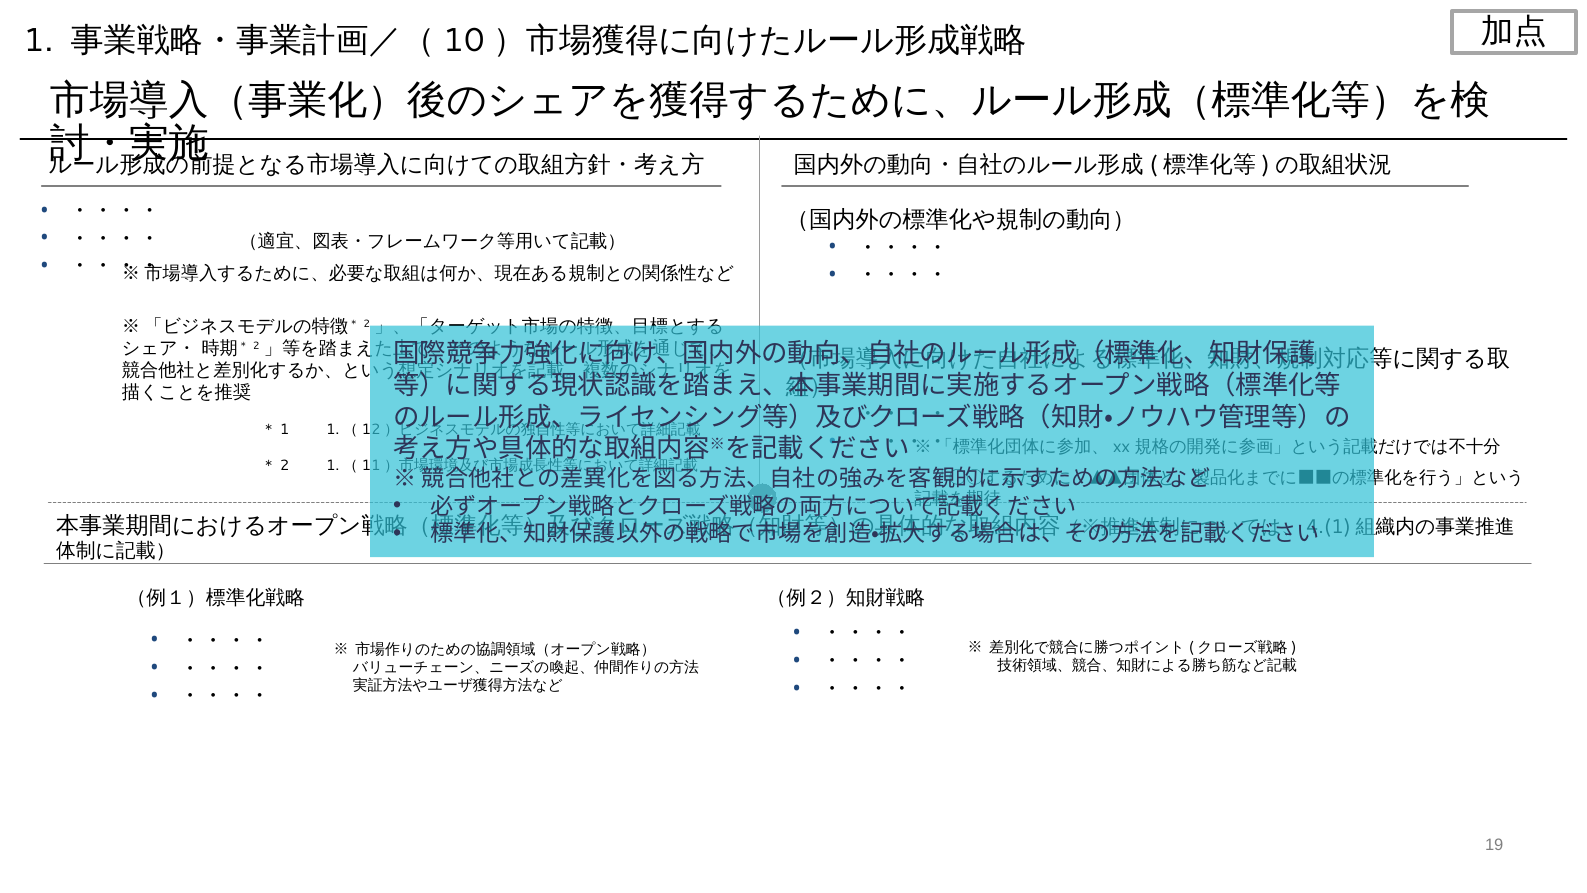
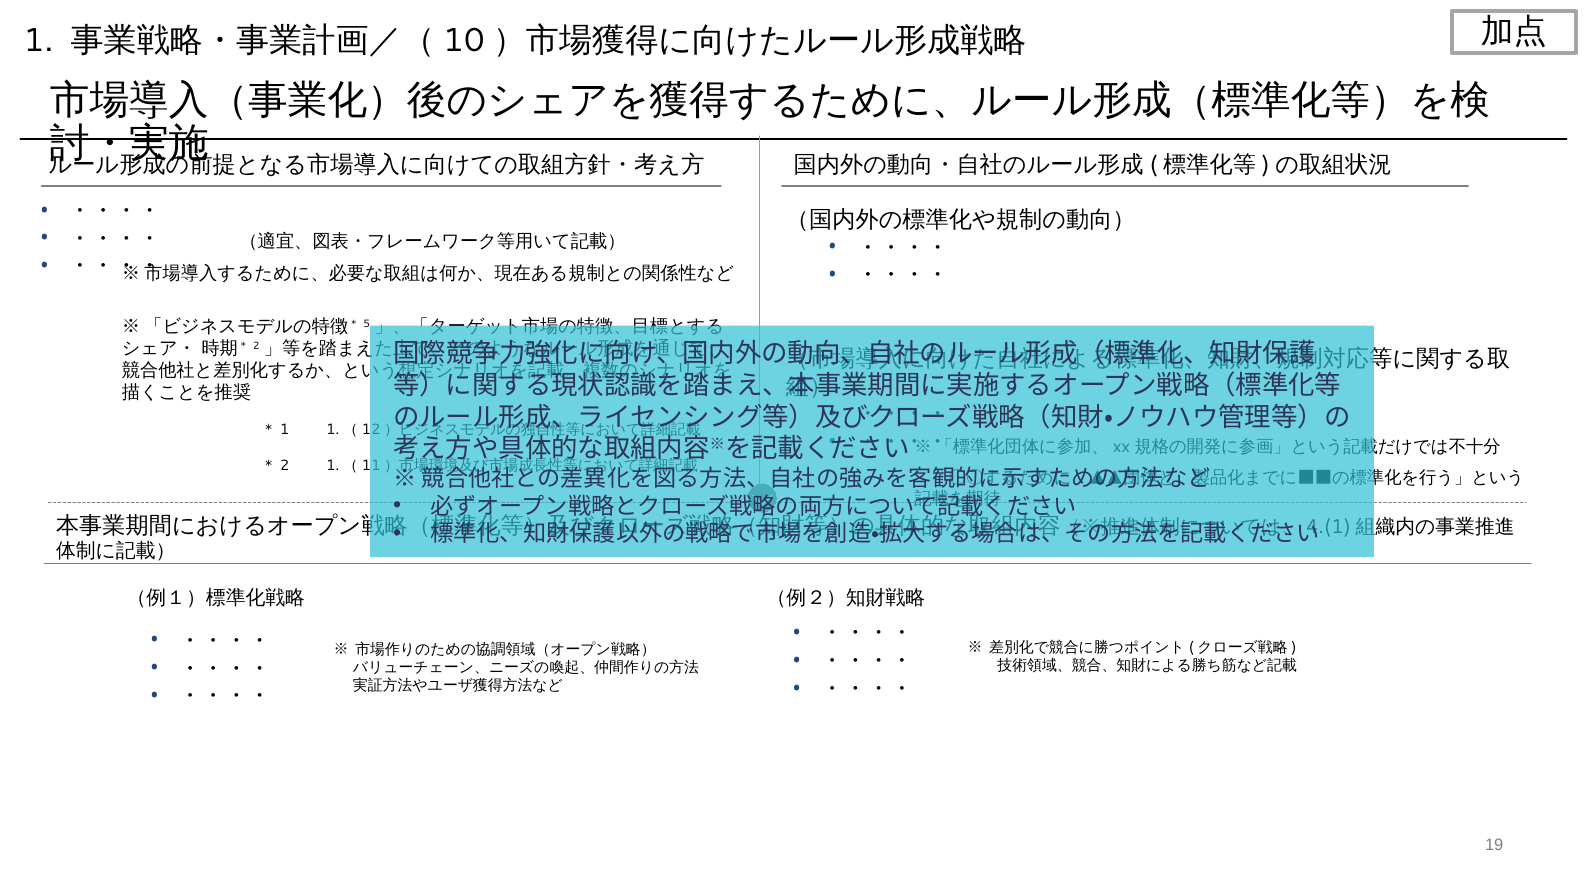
2 at (367, 324): 2 -> 5
